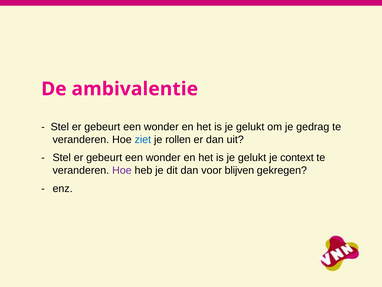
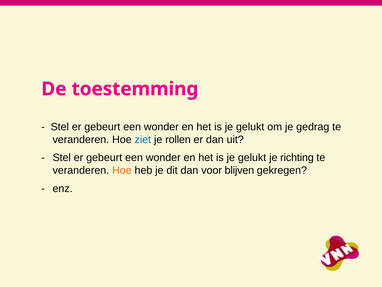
ambivalentie: ambivalentie -> toestemming
context: context -> richting
Hoe at (122, 170) colour: purple -> orange
